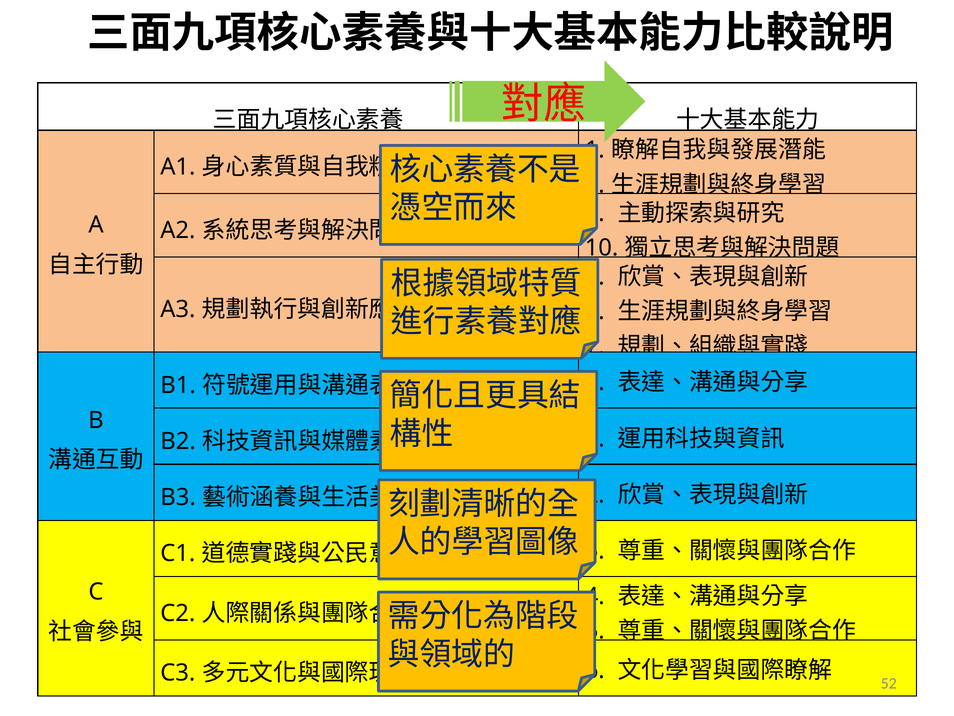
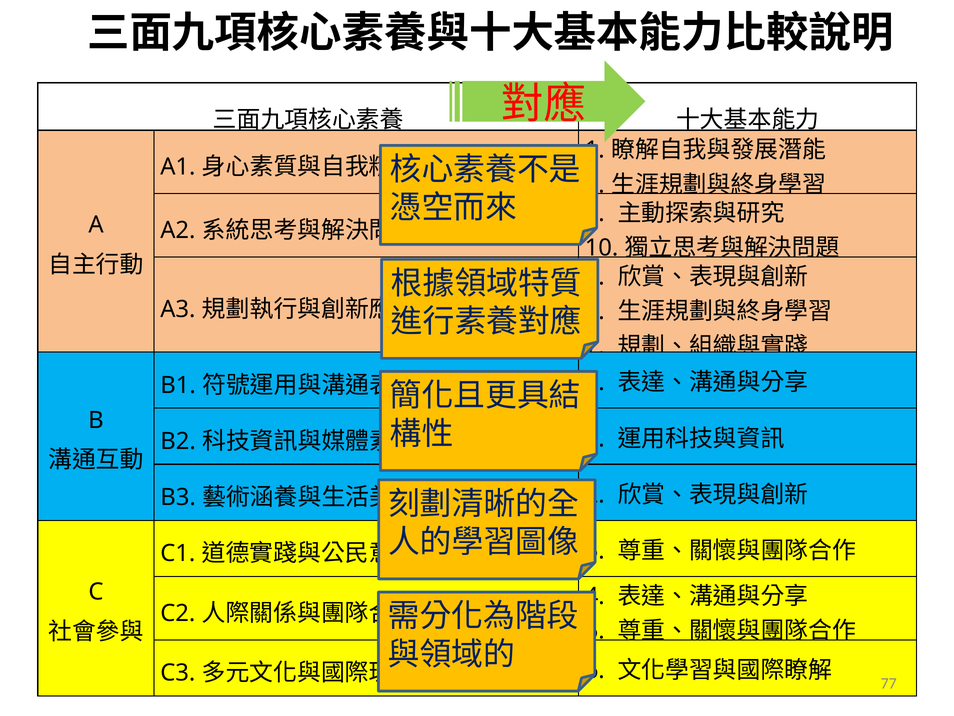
52: 52 -> 77
